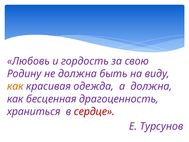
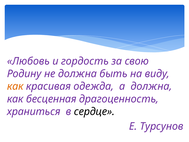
сердце colour: red -> black
